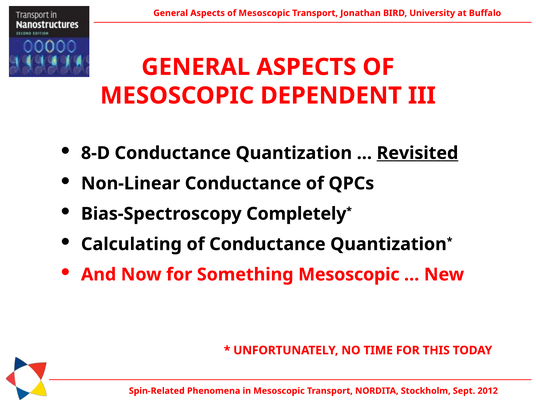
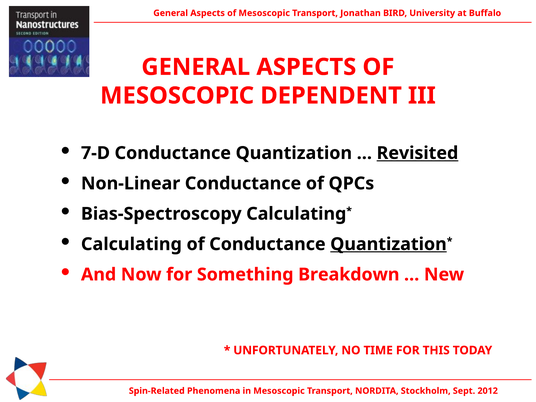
8-D: 8-D -> 7-D
Bias-Spectroscopy Completely: Completely -> Calculating
Quantization at (388, 244) underline: none -> present
Something Mesoscopic: Mesoscopic -> Breakdown
